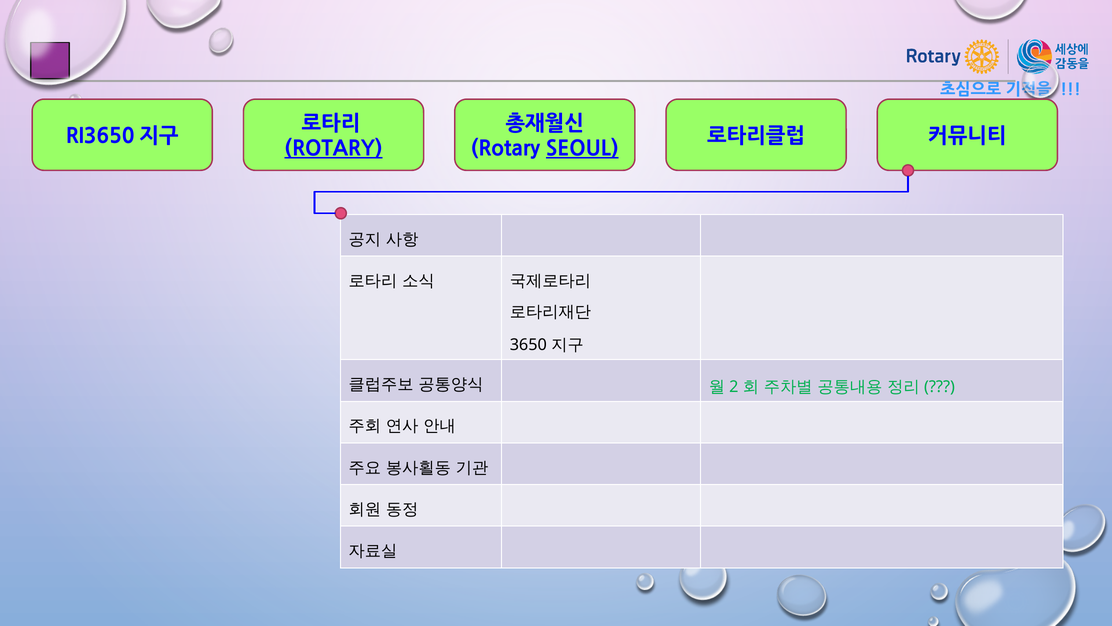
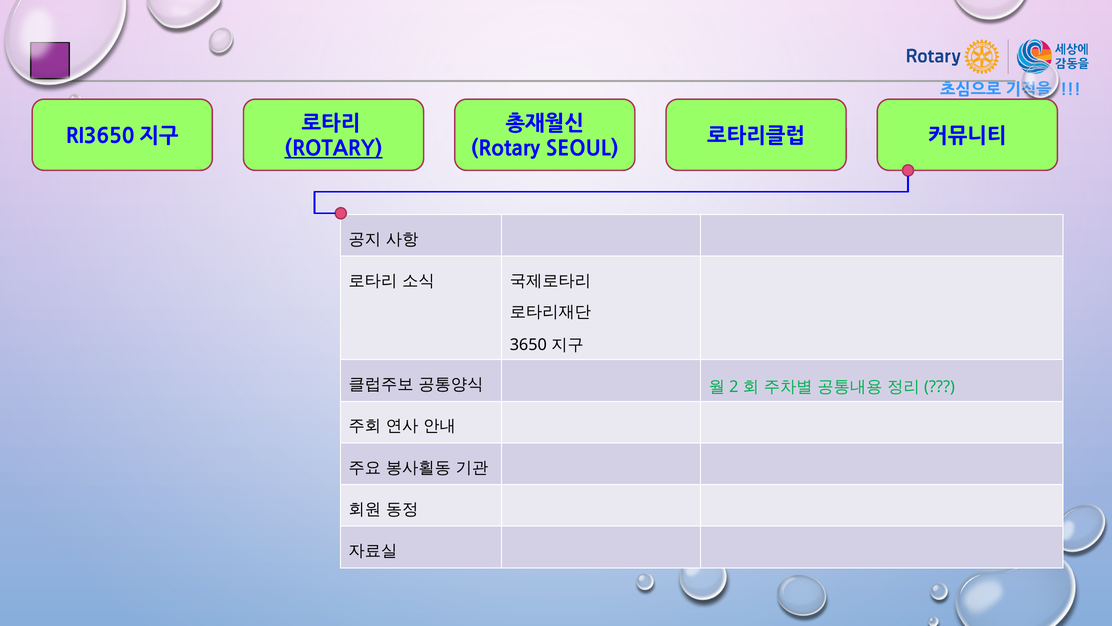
SEOUL underline: present -> none
